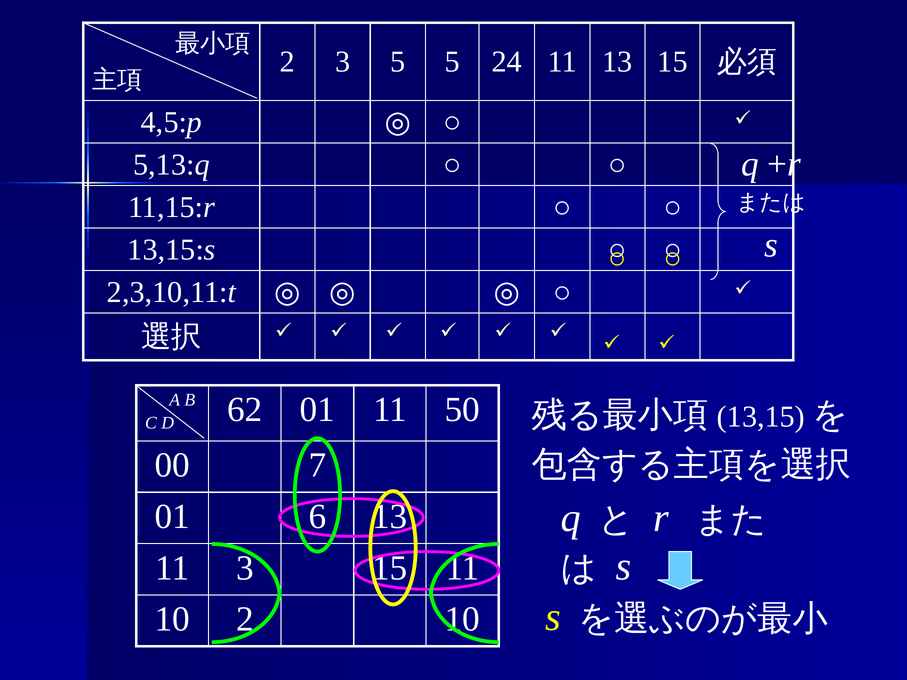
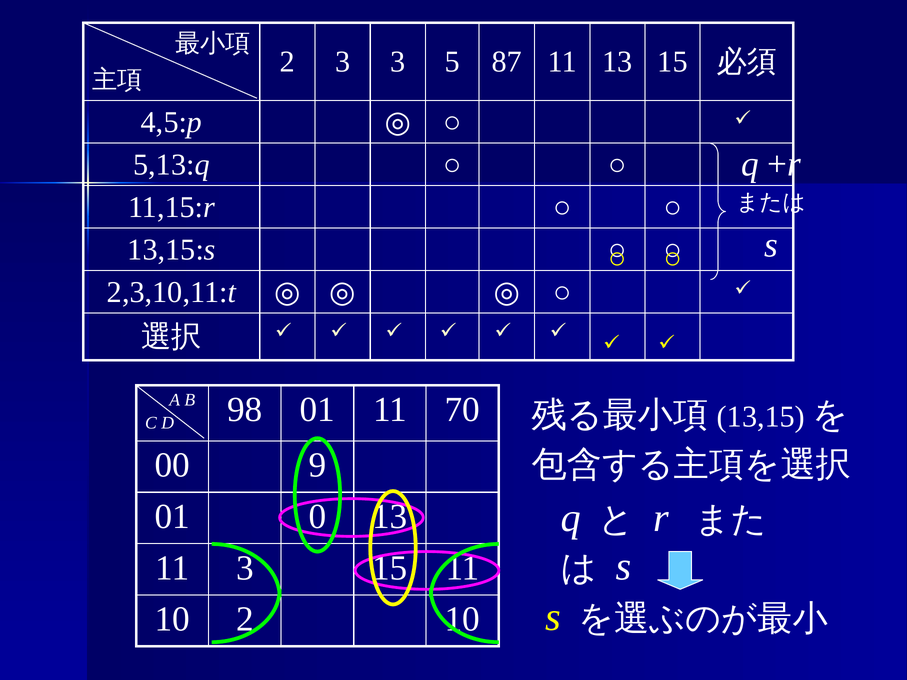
3 5: 5 -> 3
24: 24 -> 87
62: 62 -> 98
50: 50 -> 70
7: 7 -> 9
6: 6 -> 0
